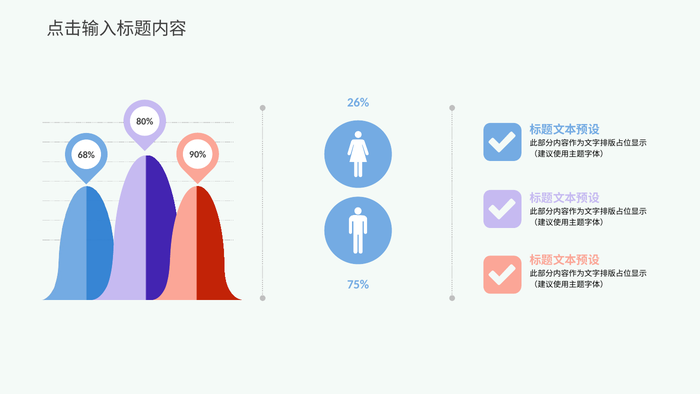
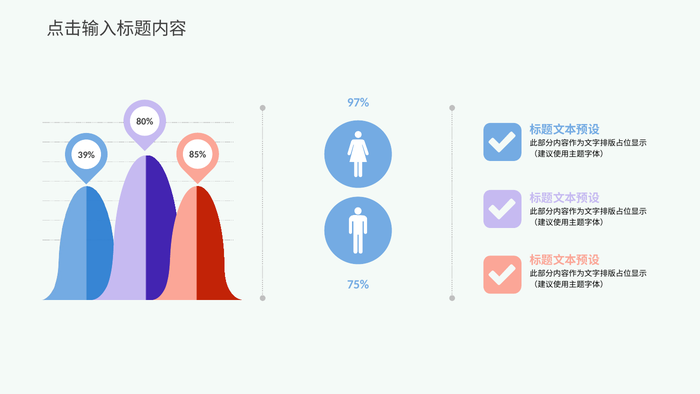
26%: 26% -> 97%
90%: 90% -> 85%
68%: 68% -> 39%
